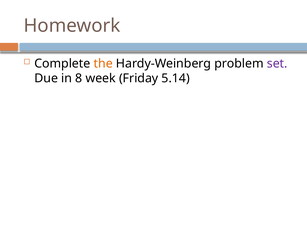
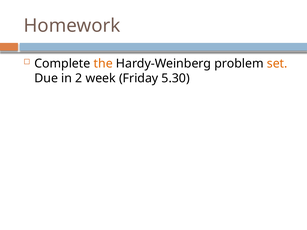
set colour: purple -> orange
8: 8 -> 2
5.14: 5.14 -> 5.30
